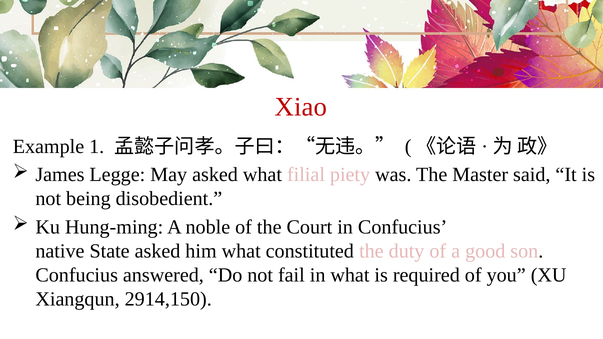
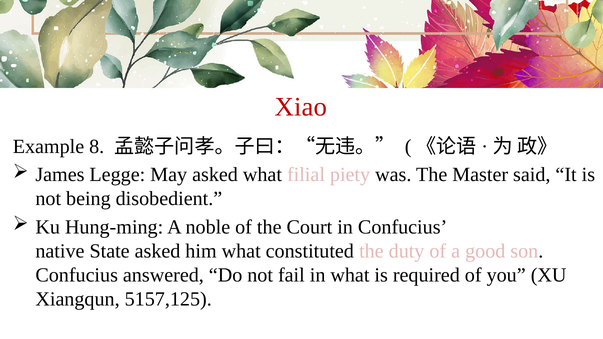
1: 1 -> 8
2914,150: 2914,150 -> 5157,125
